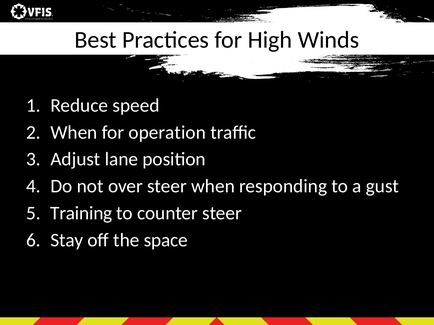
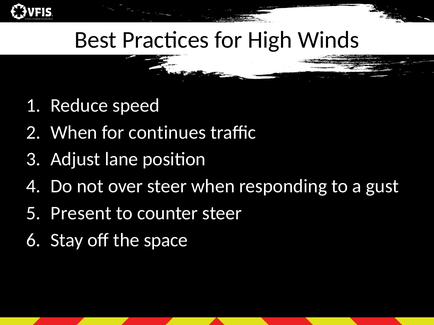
operation: operation -> continues
Training: Training -> Present
